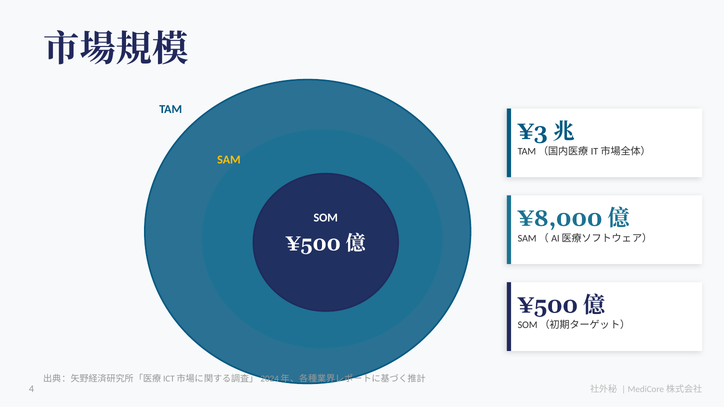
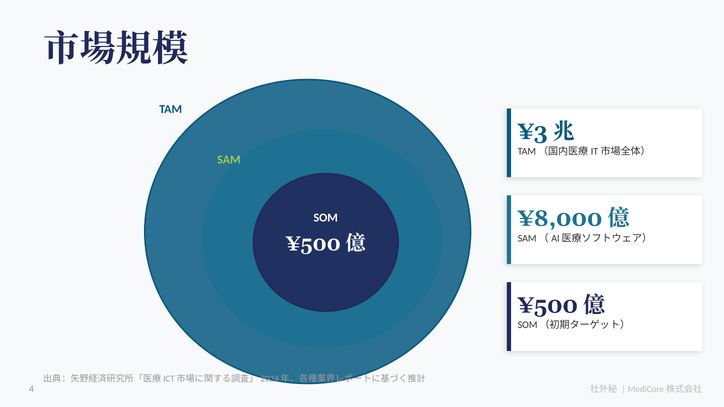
SAM colour: yellow -> light green
